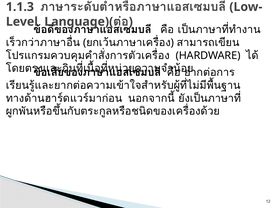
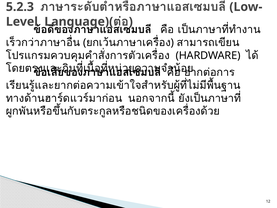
1.1.3: 1.1.3 -> 5.2.3
